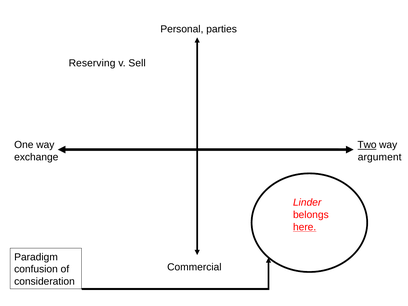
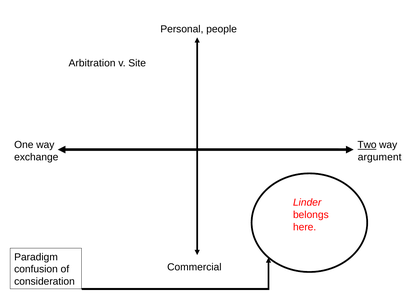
parties: parties -> people
Reserving: Reserving -> Arbitration
Sell: Sell -> Site
here underline: present -> none
